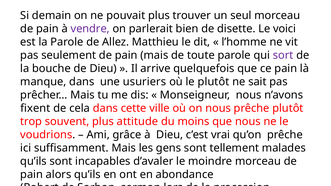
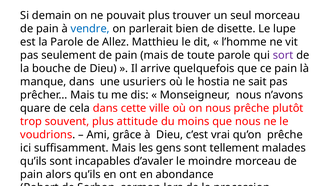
vendre colour: purple -> blue
voici: voici -> lupe
le plutôt: plutôt -> hostia
fixent: fixent -> quare
